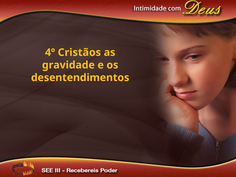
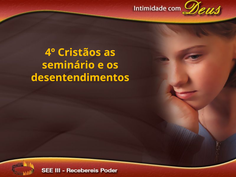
gravidade: gravidade -> seminário
